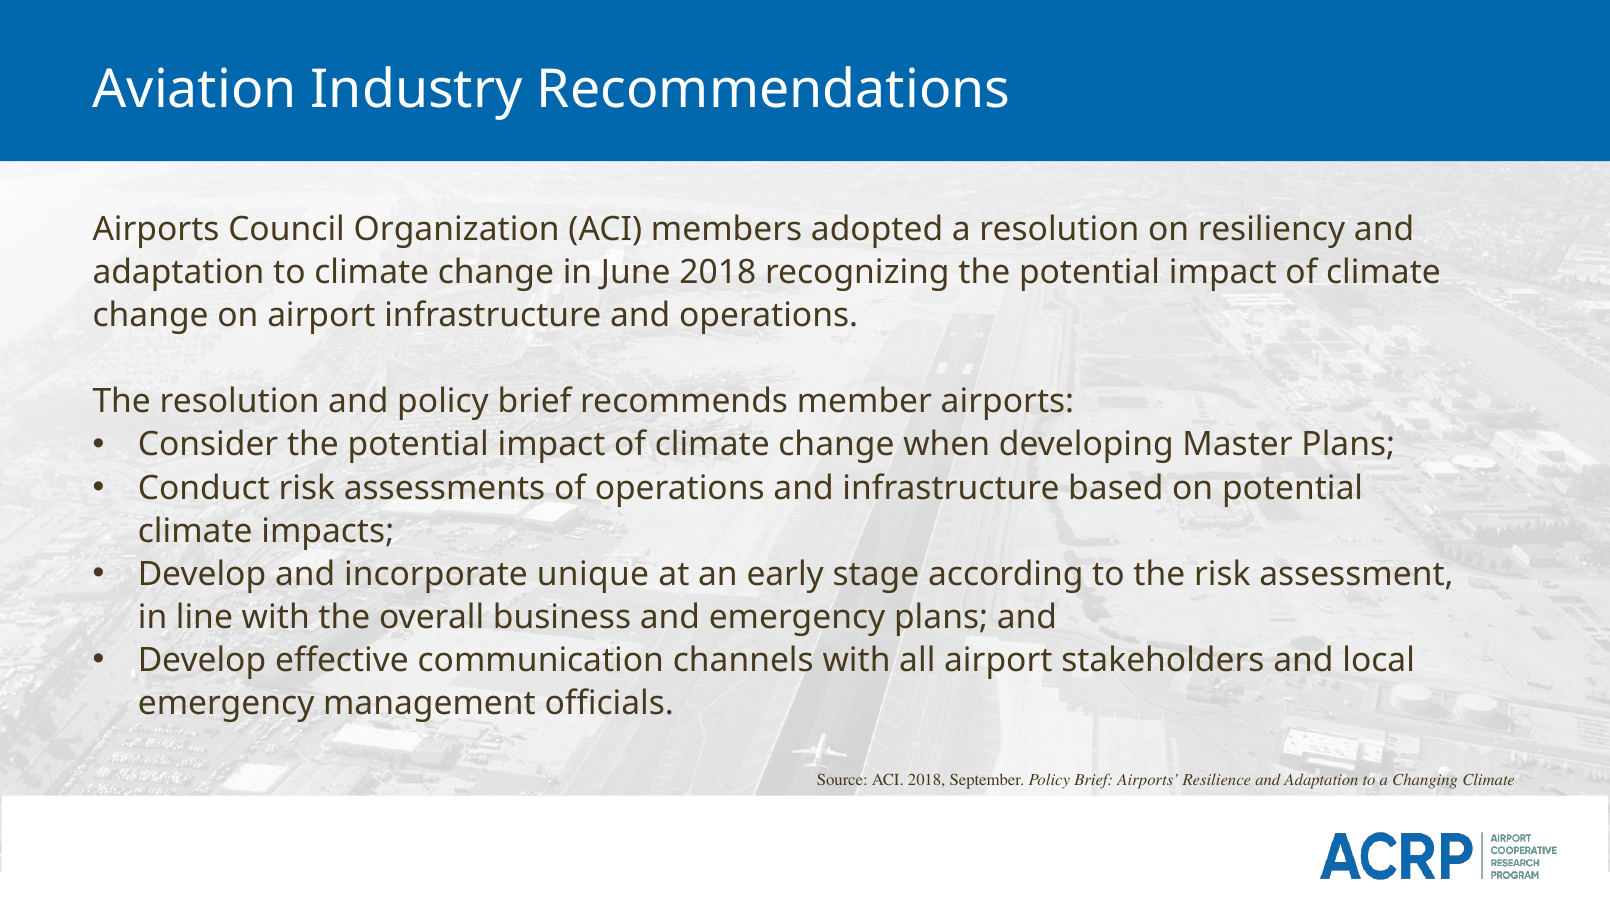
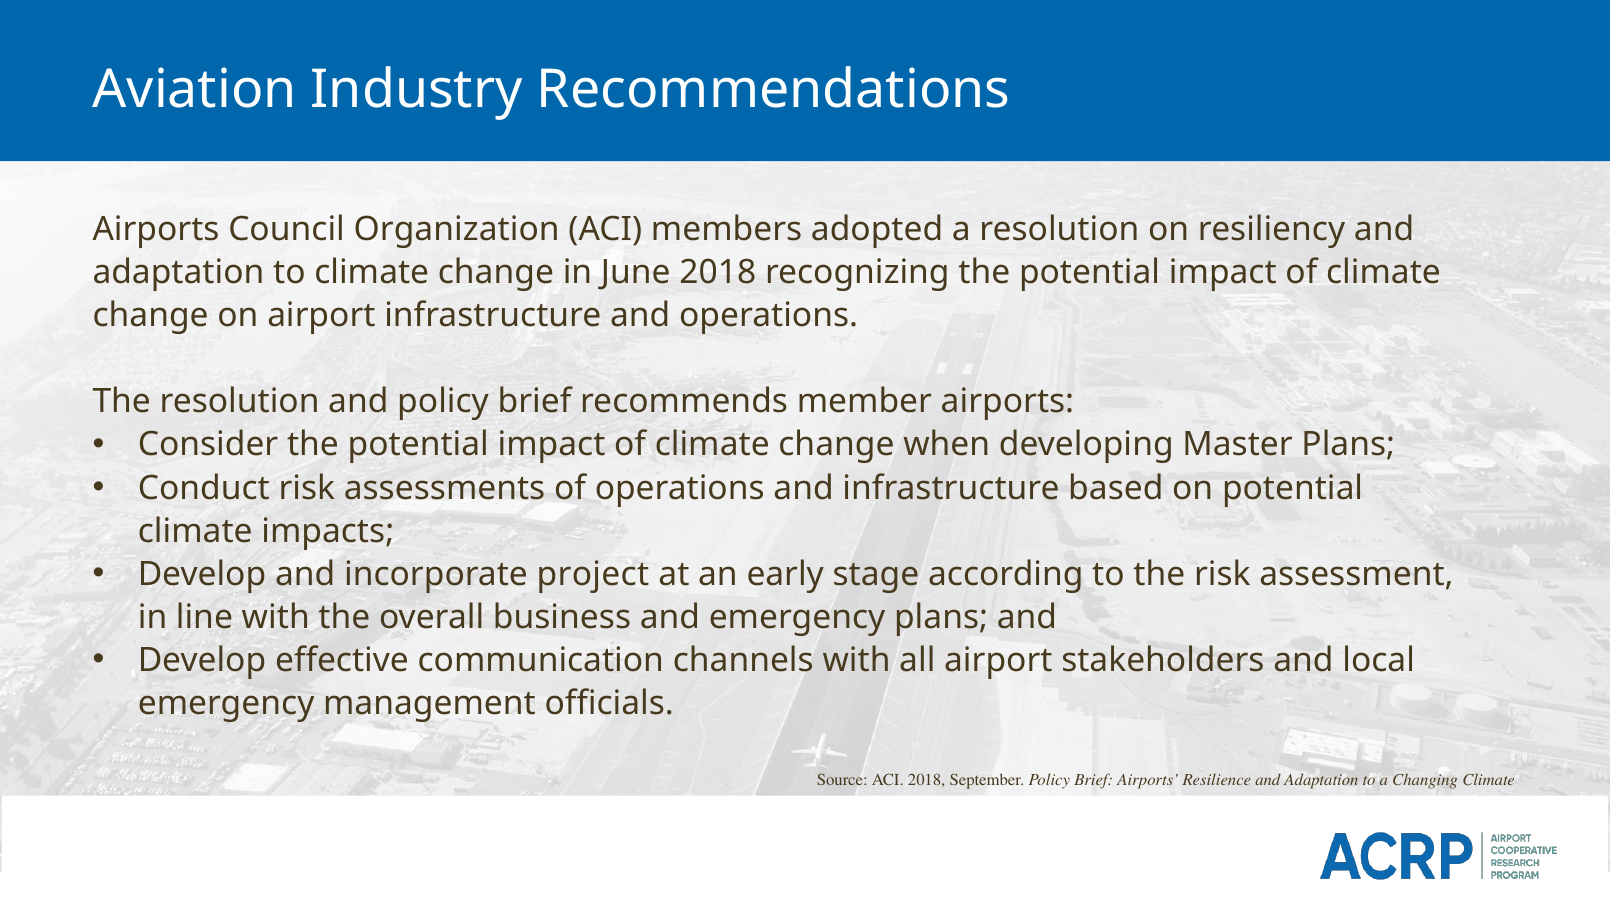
unique: unique -> project
